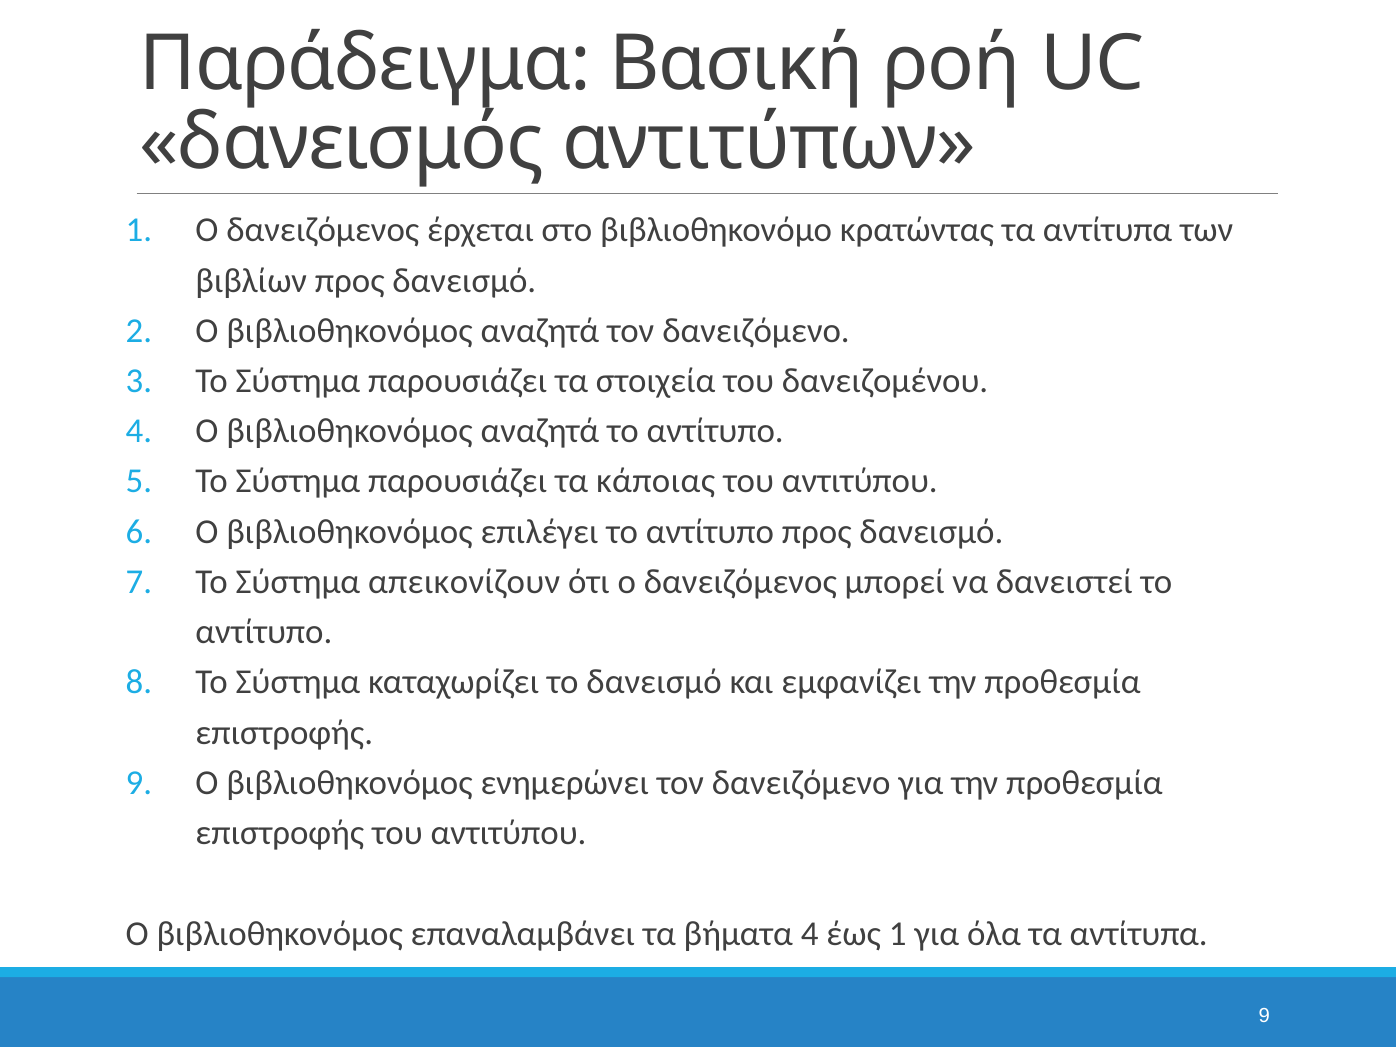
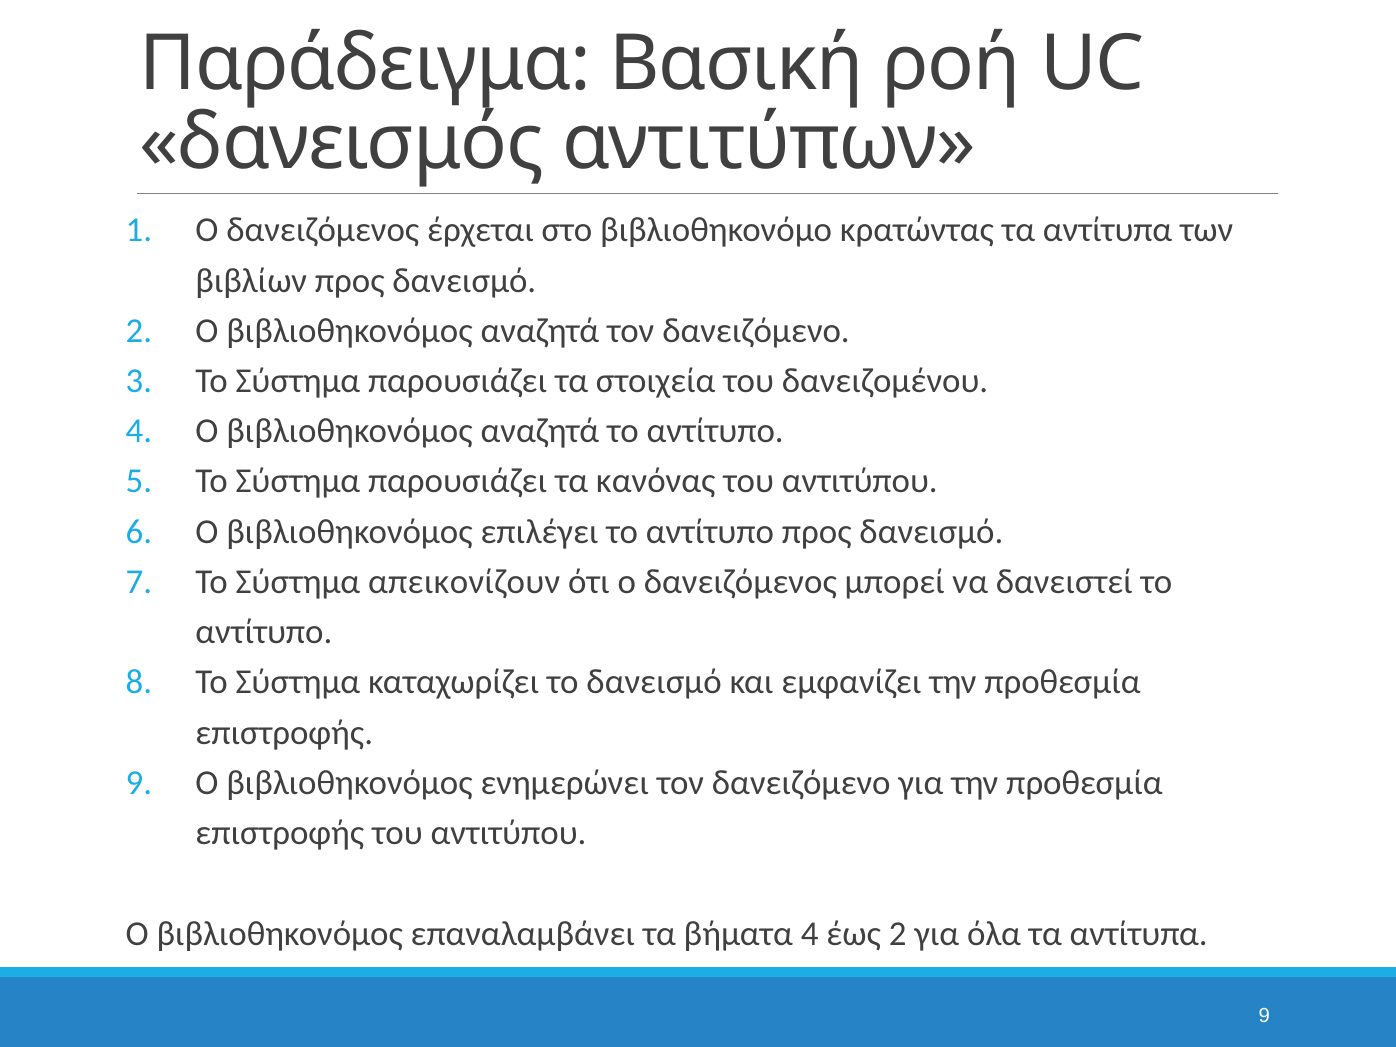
κάποιας: κάποιας -> κανόνας
έως 1: 1 -> 2
